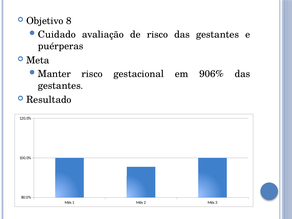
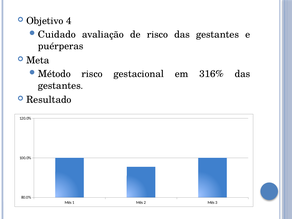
8: 8 -> 4
Manter: Manter -> Método
906%: 906% -> 316%
